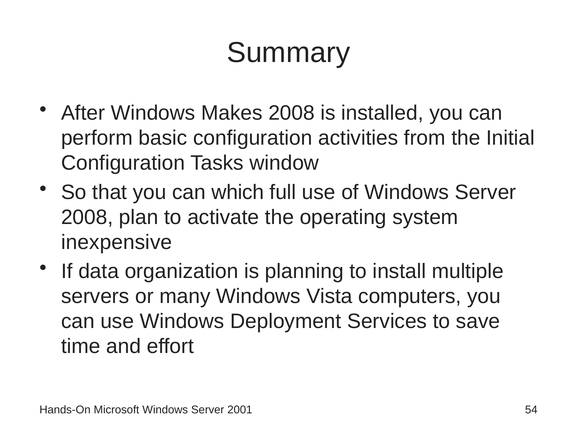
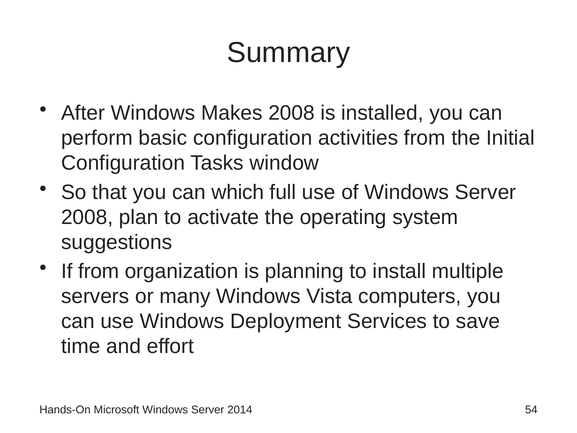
inexpensive: inexpensive -> suggestions
If data: data -> from
2001: 2001 -> 2014
